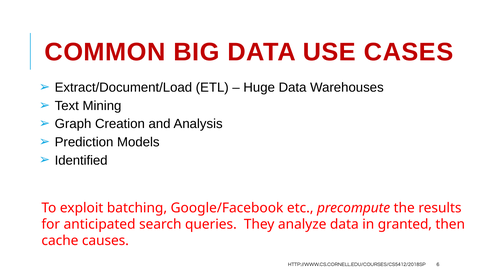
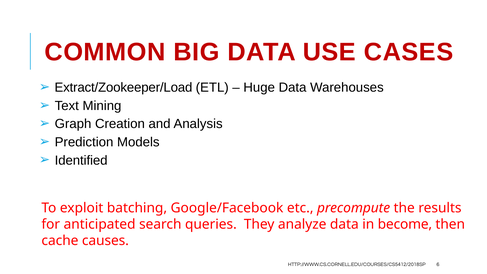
Extract/Document/Load: Extract/Document/Load -> Extract/Zookeeper/Load
granted: granted -> become
